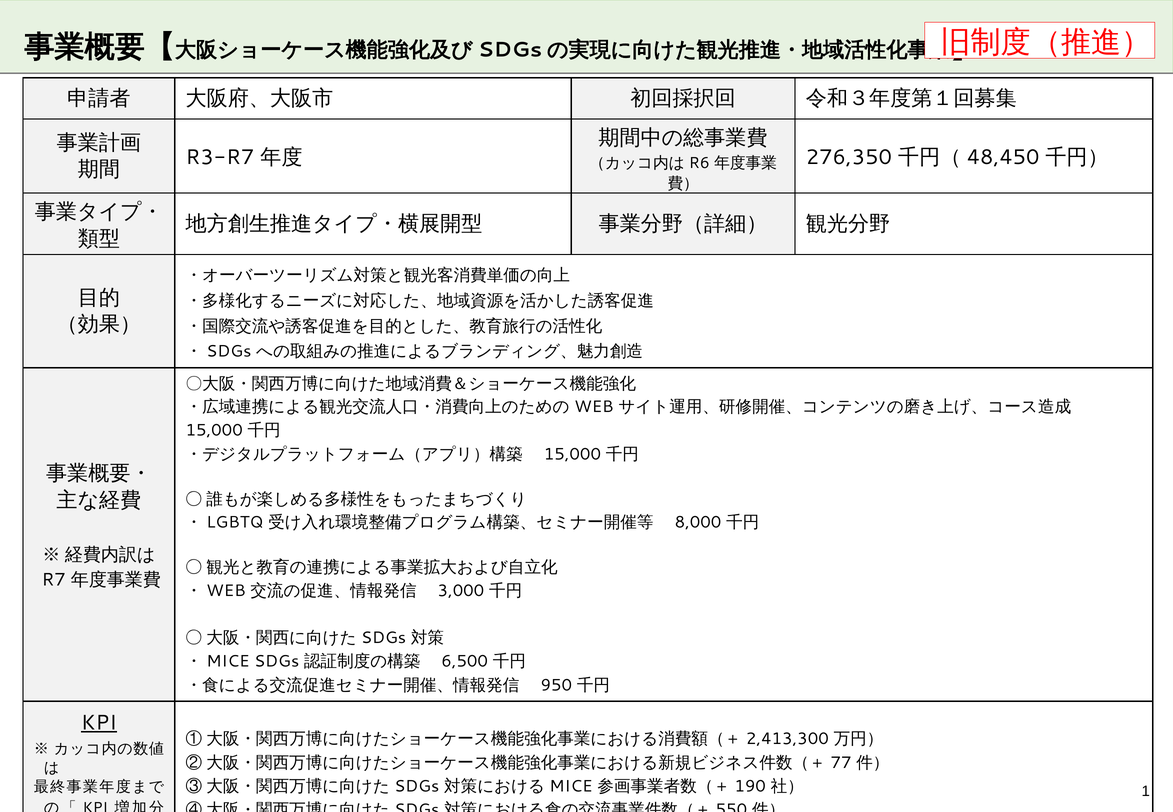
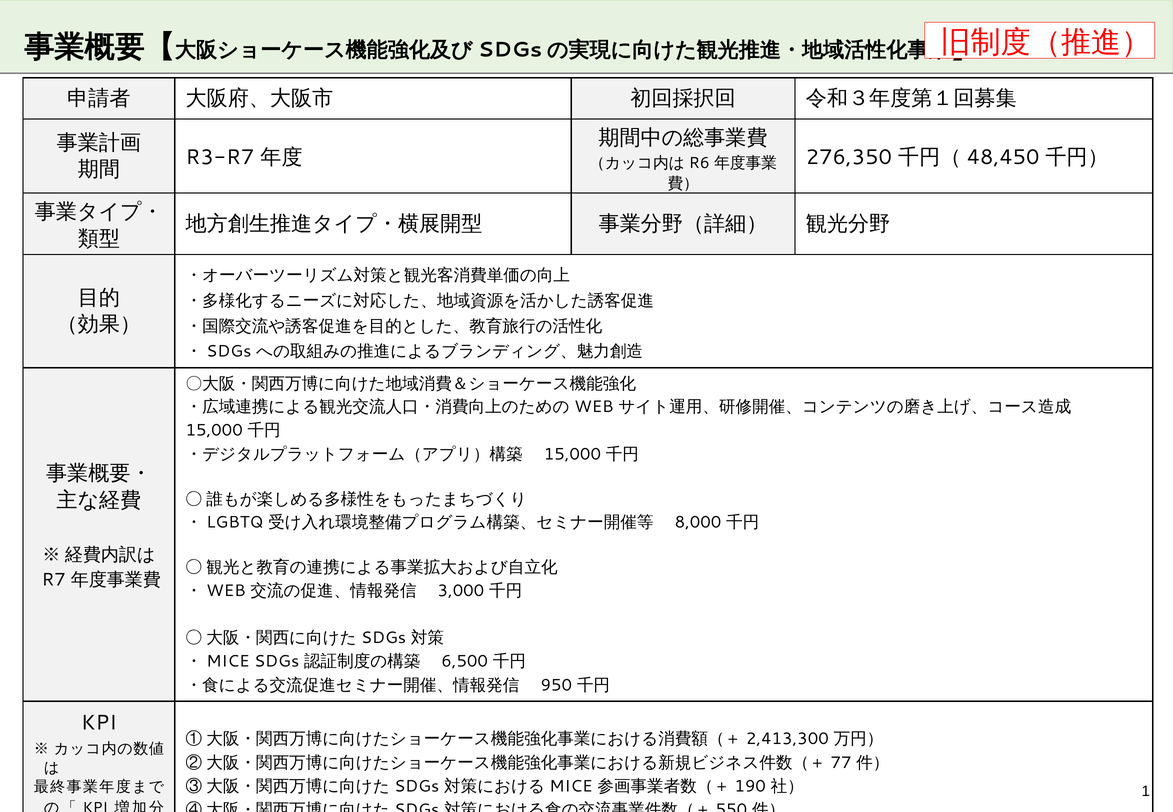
KPI at (99, 723) underline: present -> none
